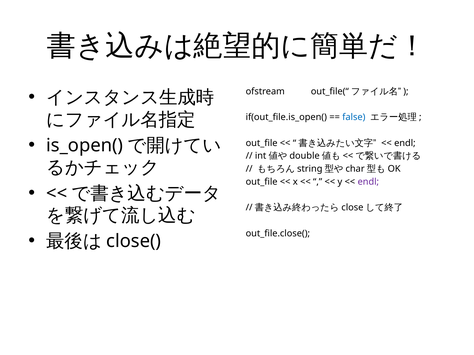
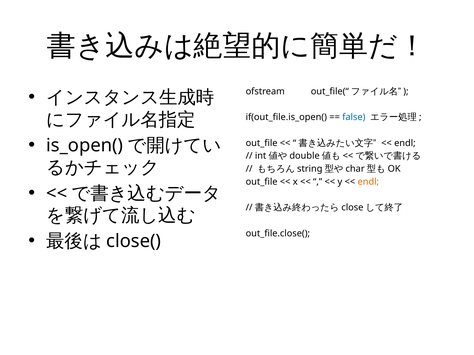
endl at (368, 182) colour: purple -> orange
